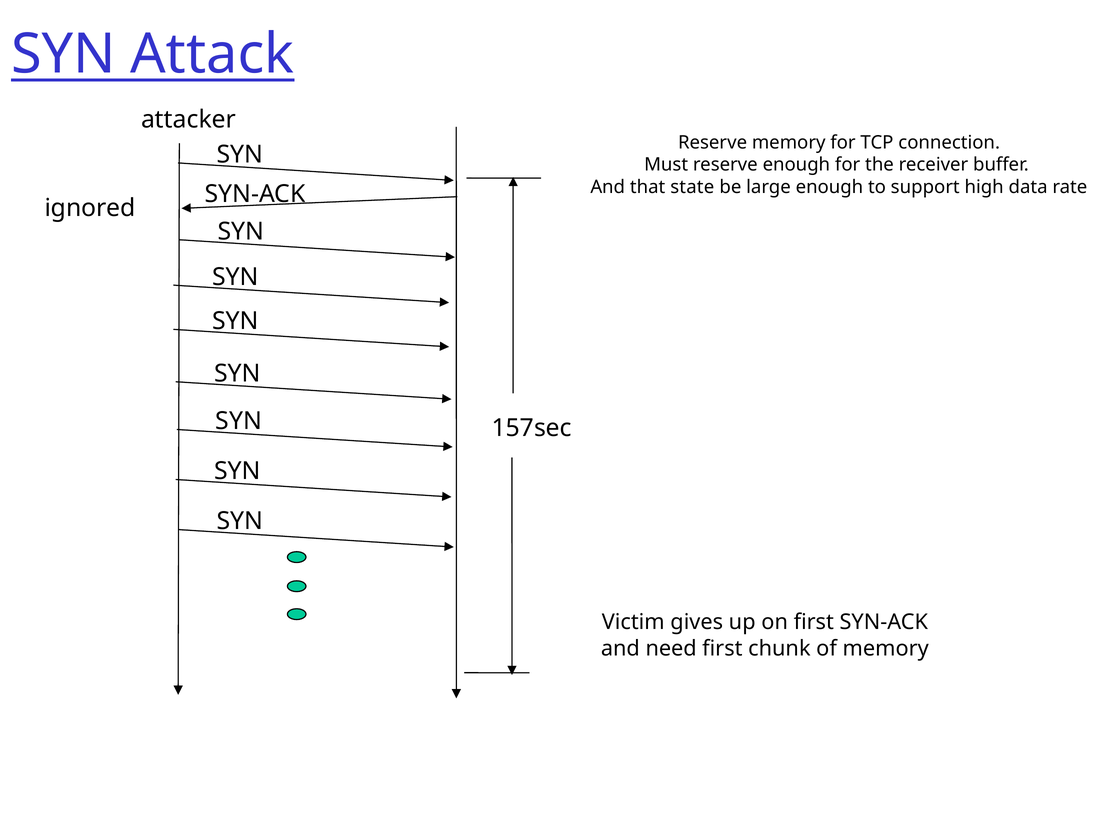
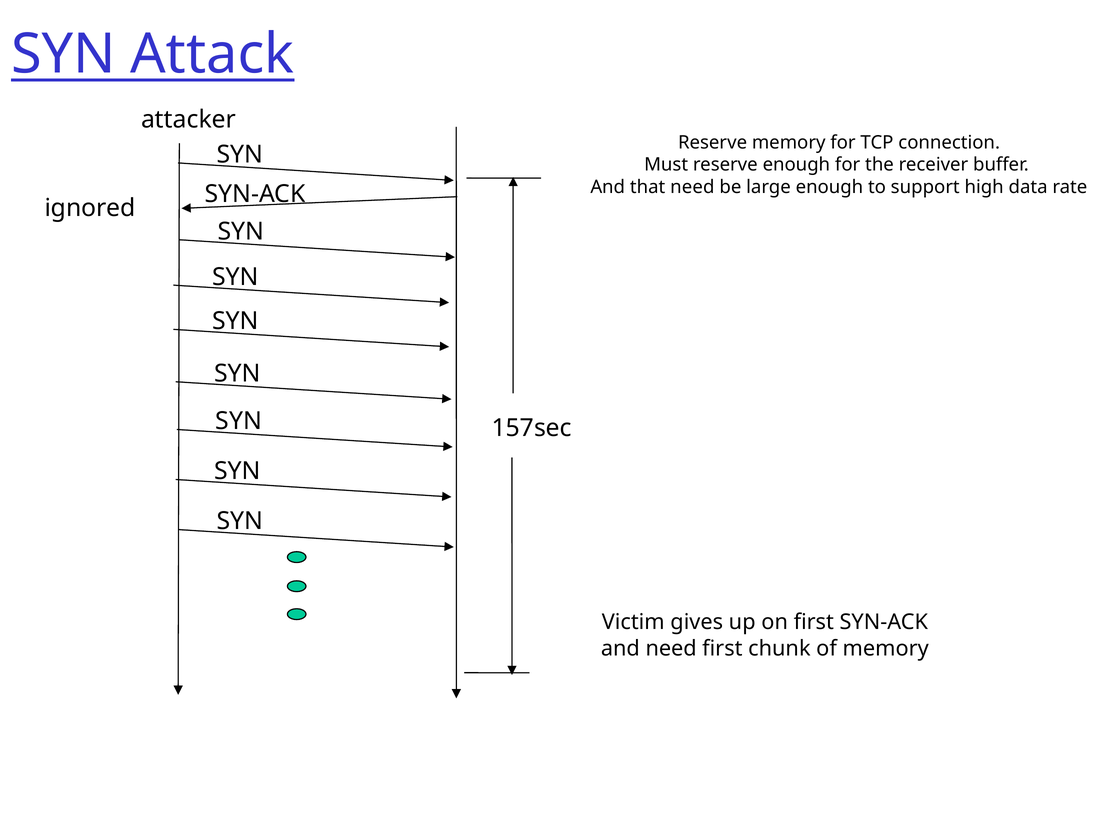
that state: state -> need
